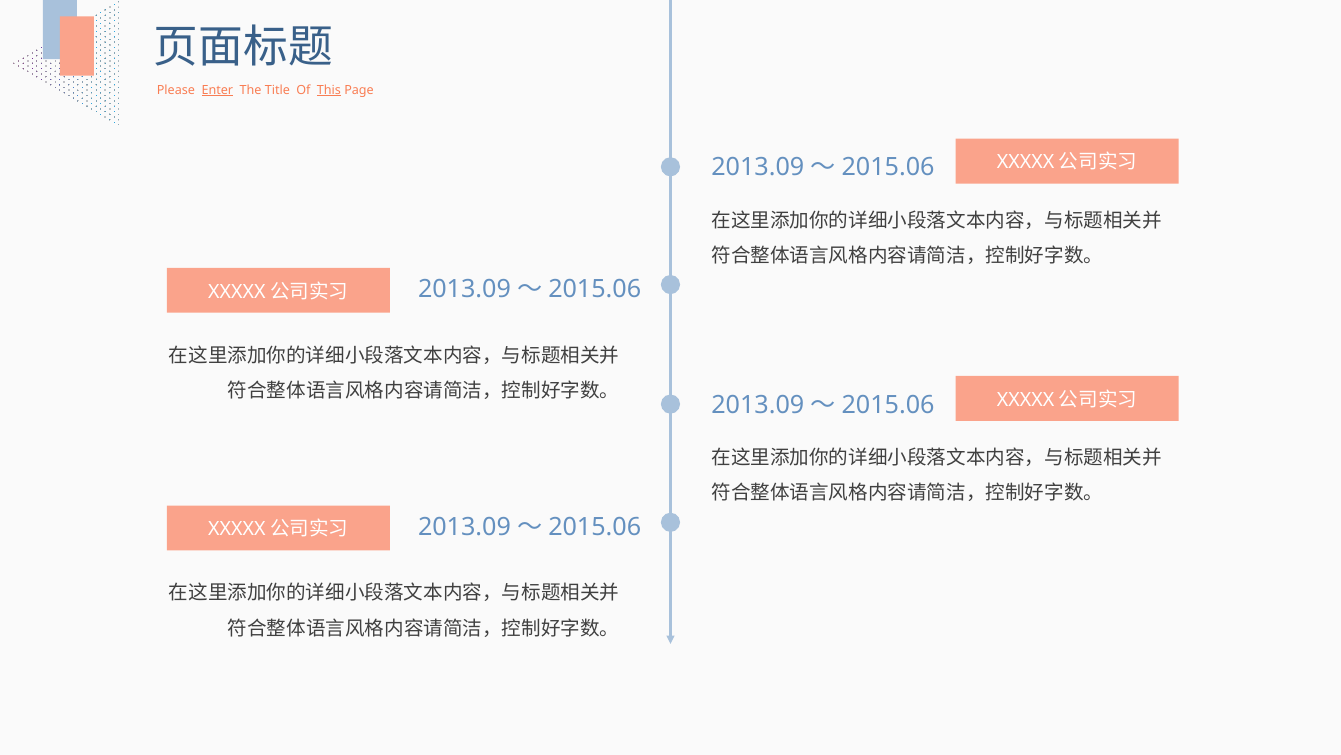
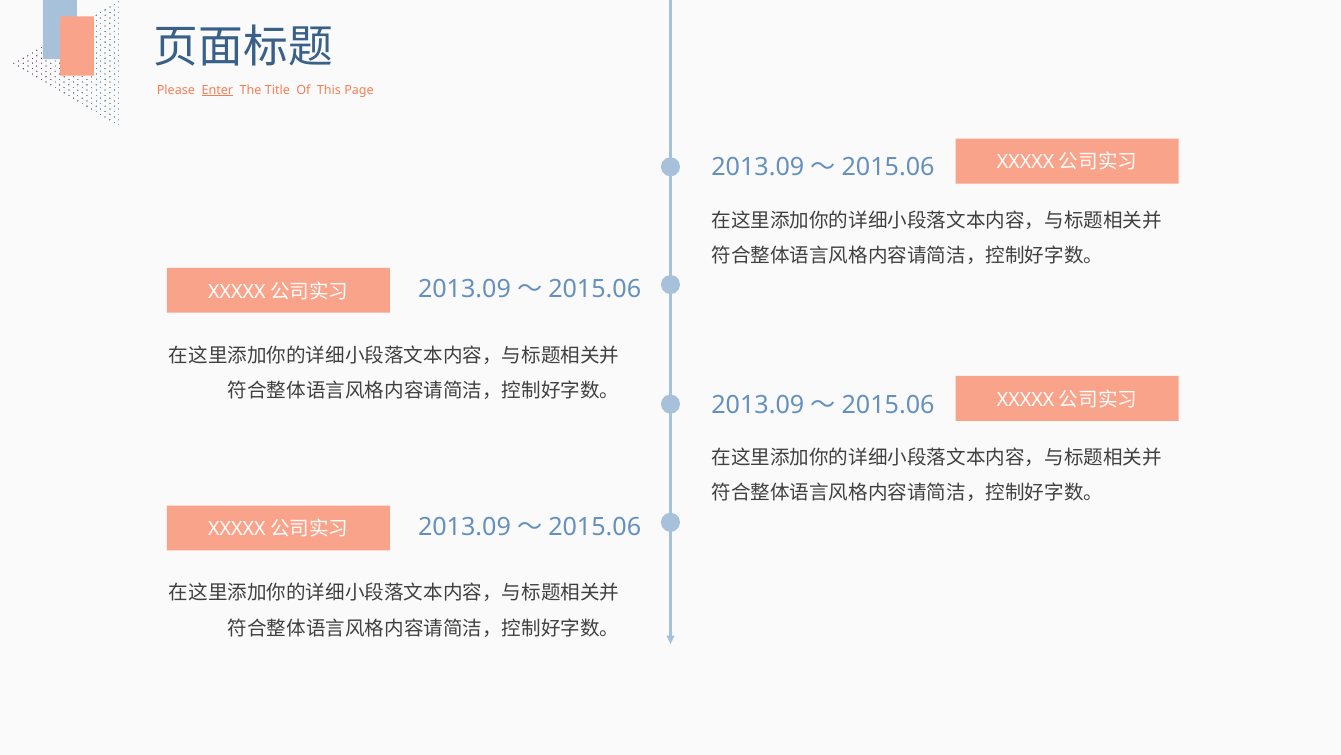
This underline: present -> none
